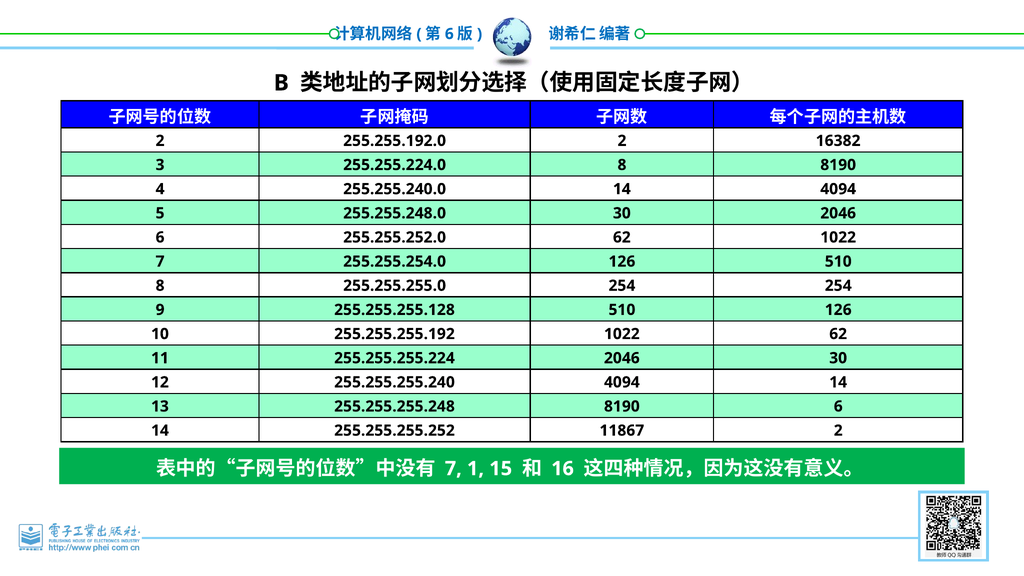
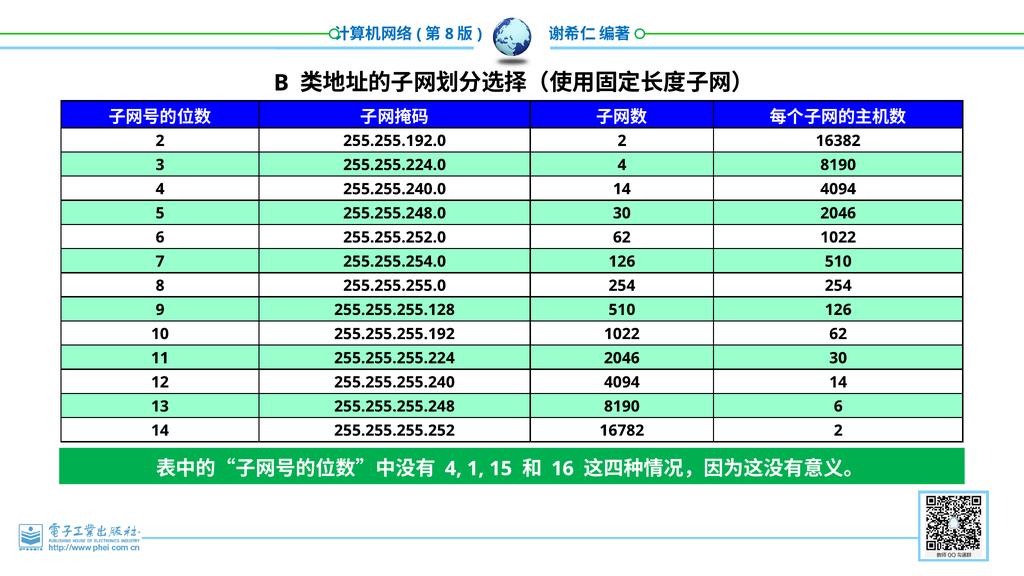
6 at (449, 34): 6 -> 8
255.255.224.0 8: 8 -> 4
11867: 11867 -> 16782
7 at (453, 469): 7 -> 4
